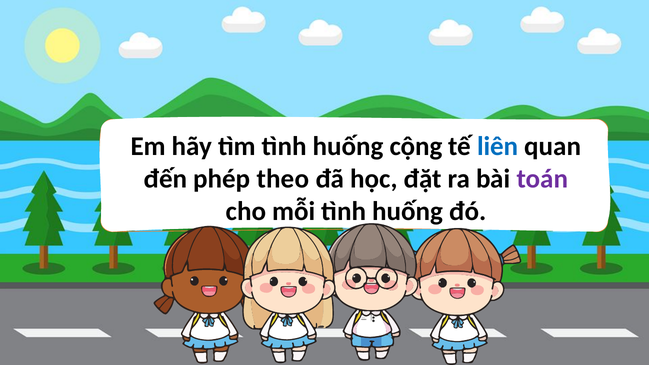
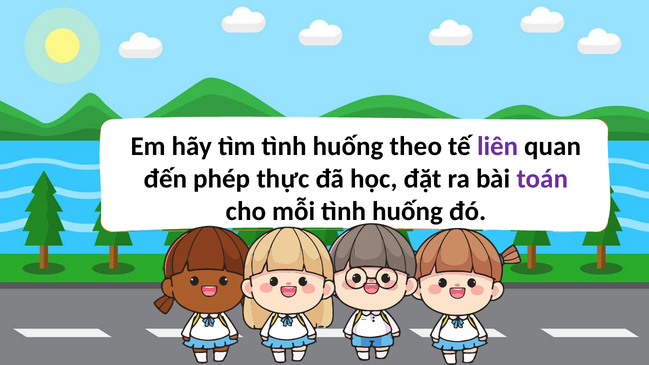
cộng: cộng -> theo
liên colour: blue -> purple
theo: theo -> thực
